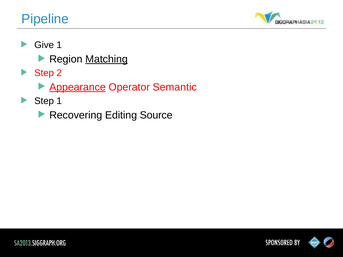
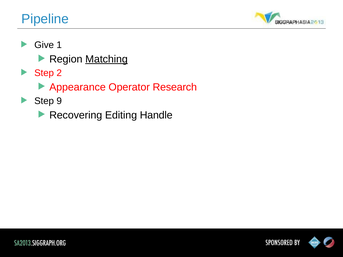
Appearance underline: present -> none
Semantic: Semantic -> Research
Step 1: 1 -> 9
Source: Source -> Handle
